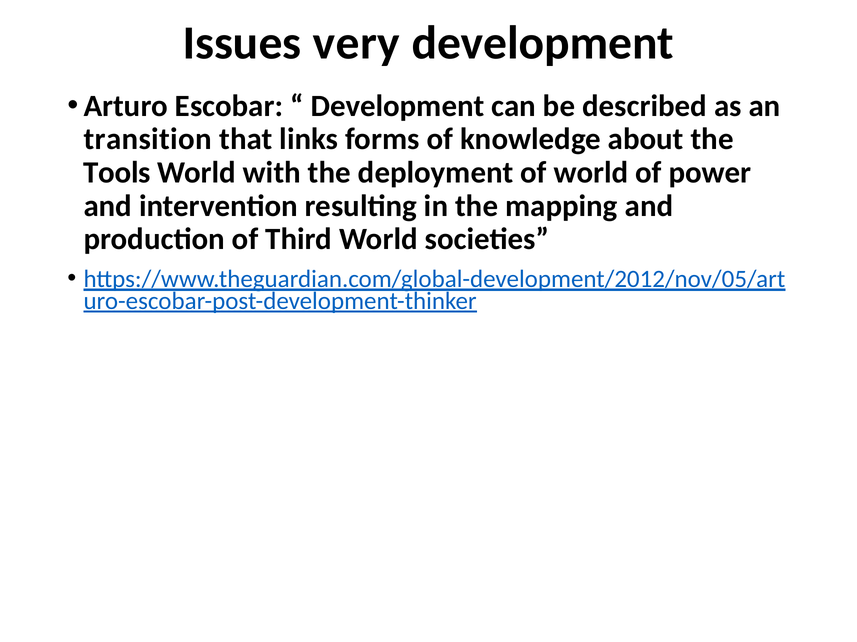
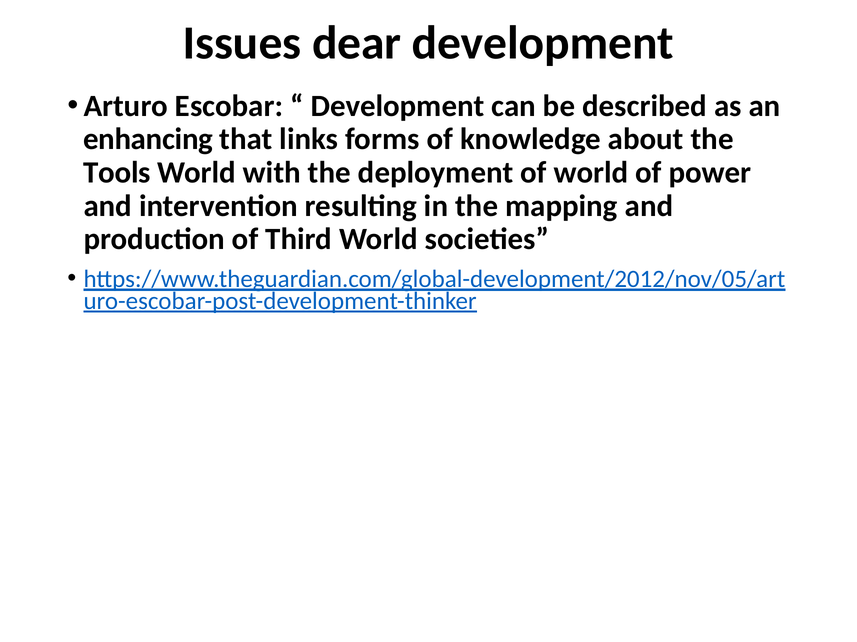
very: very -> dear
transition: transition -> enhancing
